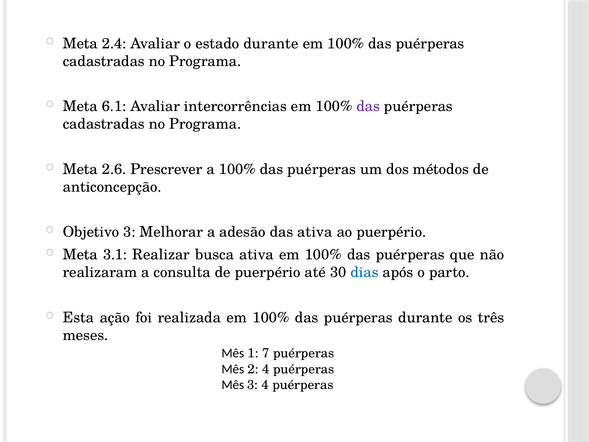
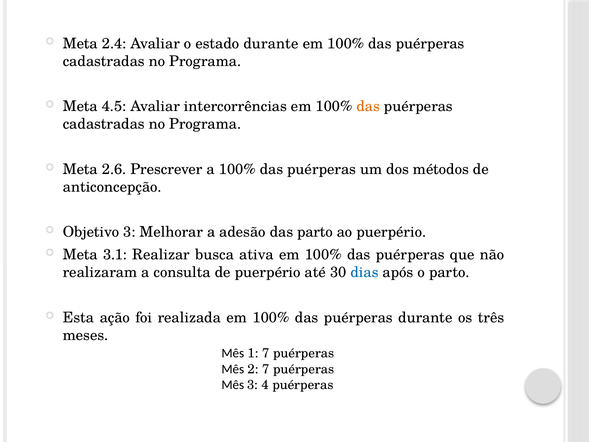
6.1: 6.1 -> 4.5
das at (368, 106) colour: purple -> orange
das ativa: ativa -> parto
2 4: 4 -> 7
